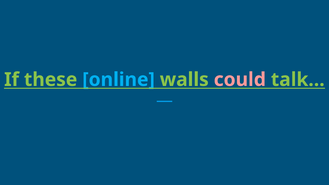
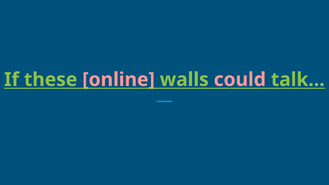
online colour: light blue -> pink
